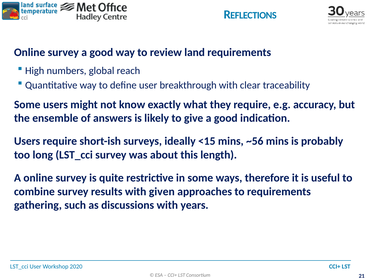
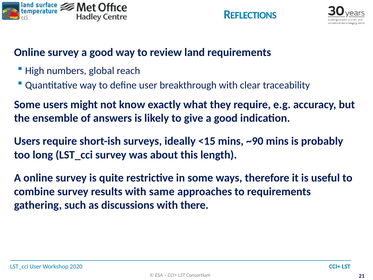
~56: ~56 -> ~90
given: given -> same
years: years -> there
